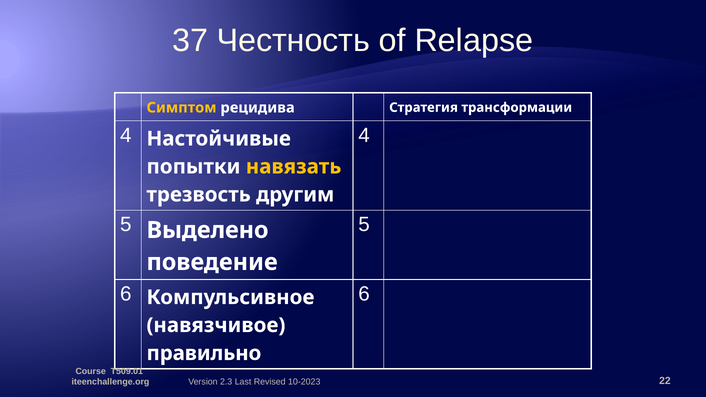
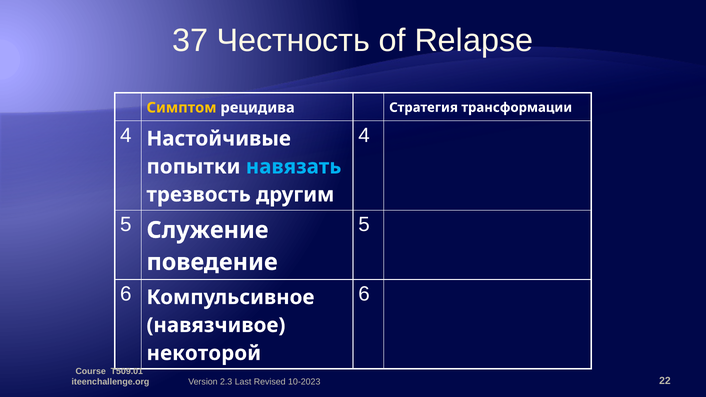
навязать colour: yellow -> light blue
Выделено: Выделено -> Служение
правильно: правильно -> некоторой
